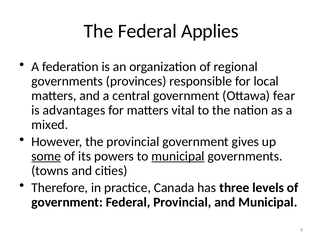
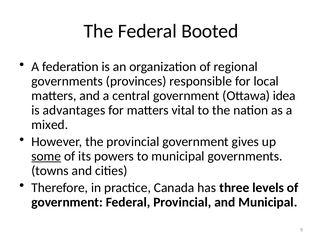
Applies: Applies -> Booted
fear: fear -> idea
municipal at (178, 156) underline: present -> none
